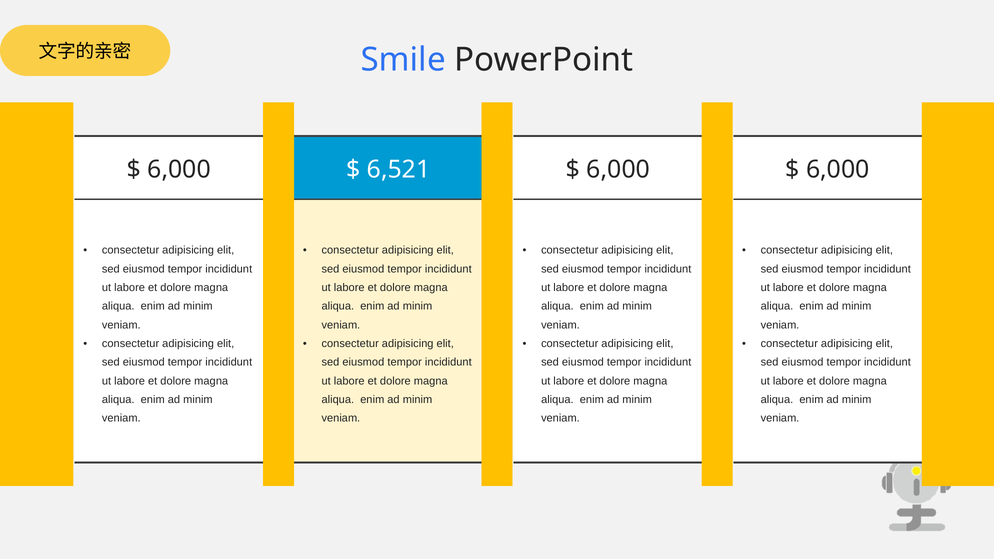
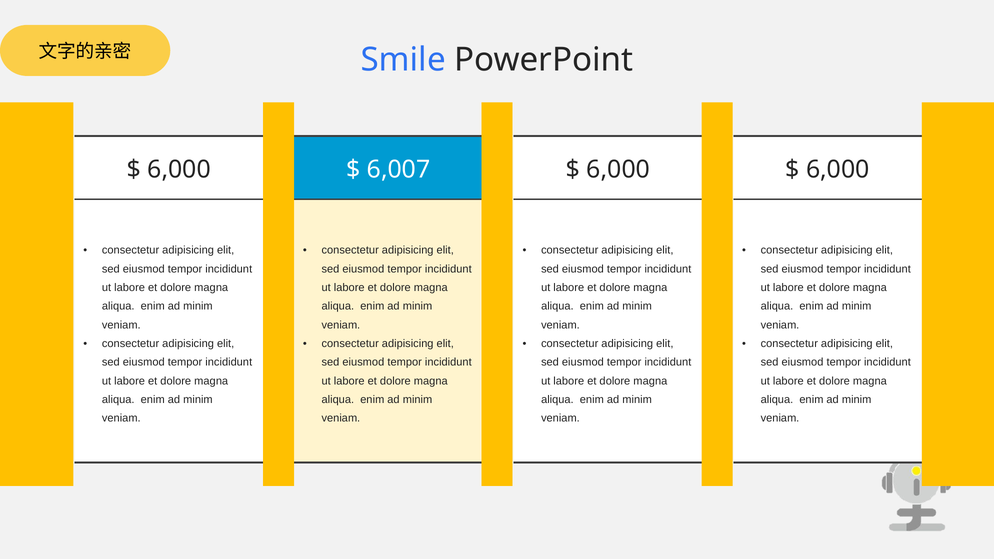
6,521: 6,521 -> 6,007
